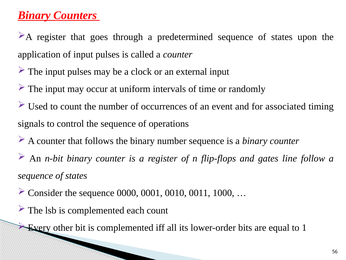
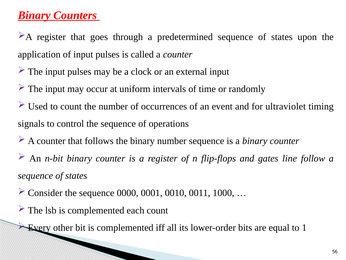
associated: associated -> ultraviolet
